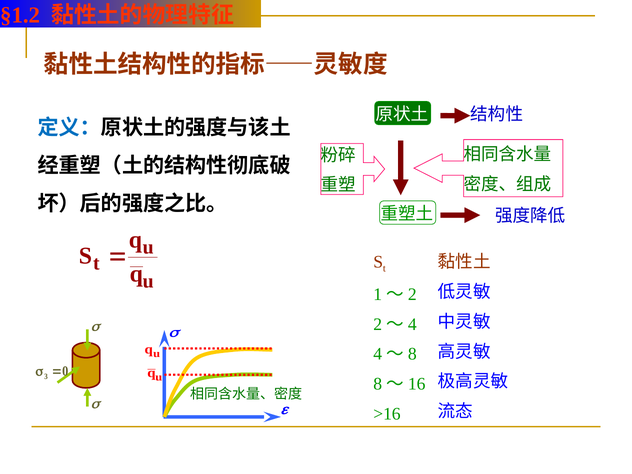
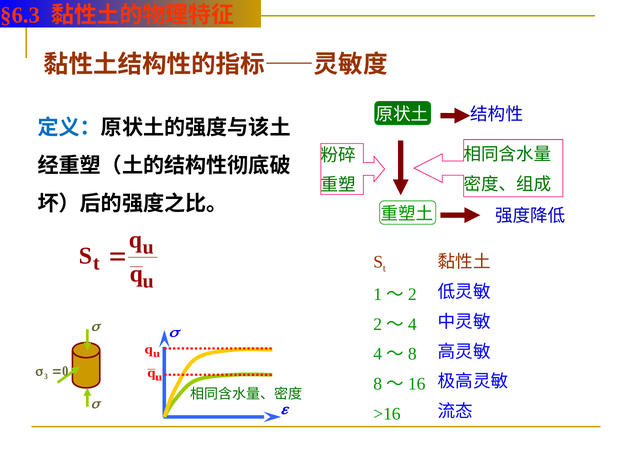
§1.2: §1.2 -> §6.3
